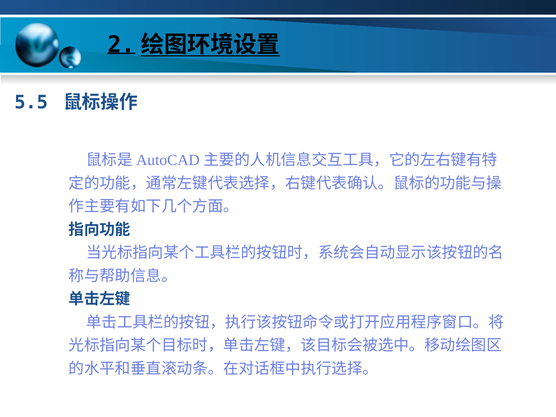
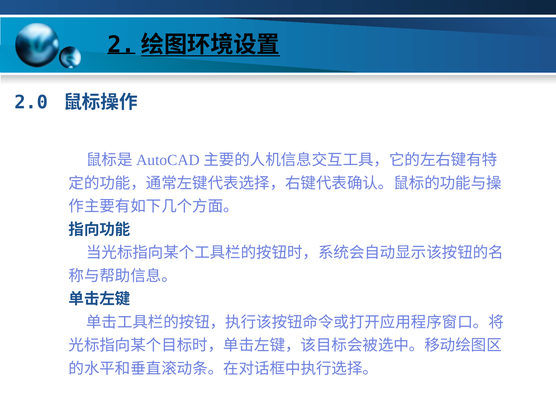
5.5: 5.5 -> 2.0
